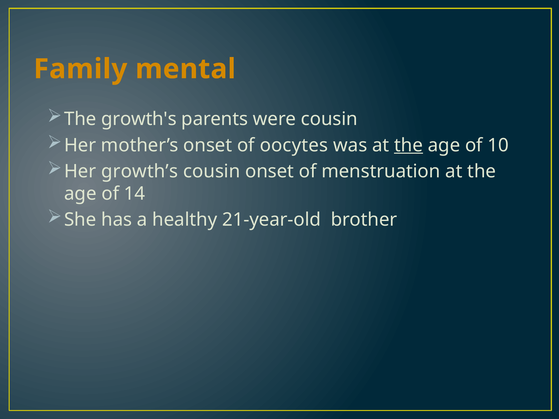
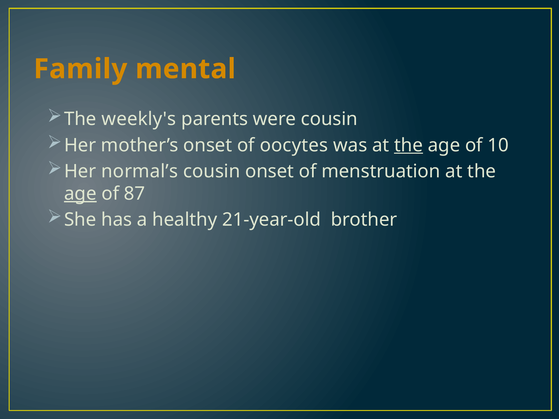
growth's: growth's -> weekly's
growth’s: growth’s -> normal’s
age at (80, 194) underline: none -> present
14: 14 -> 87
